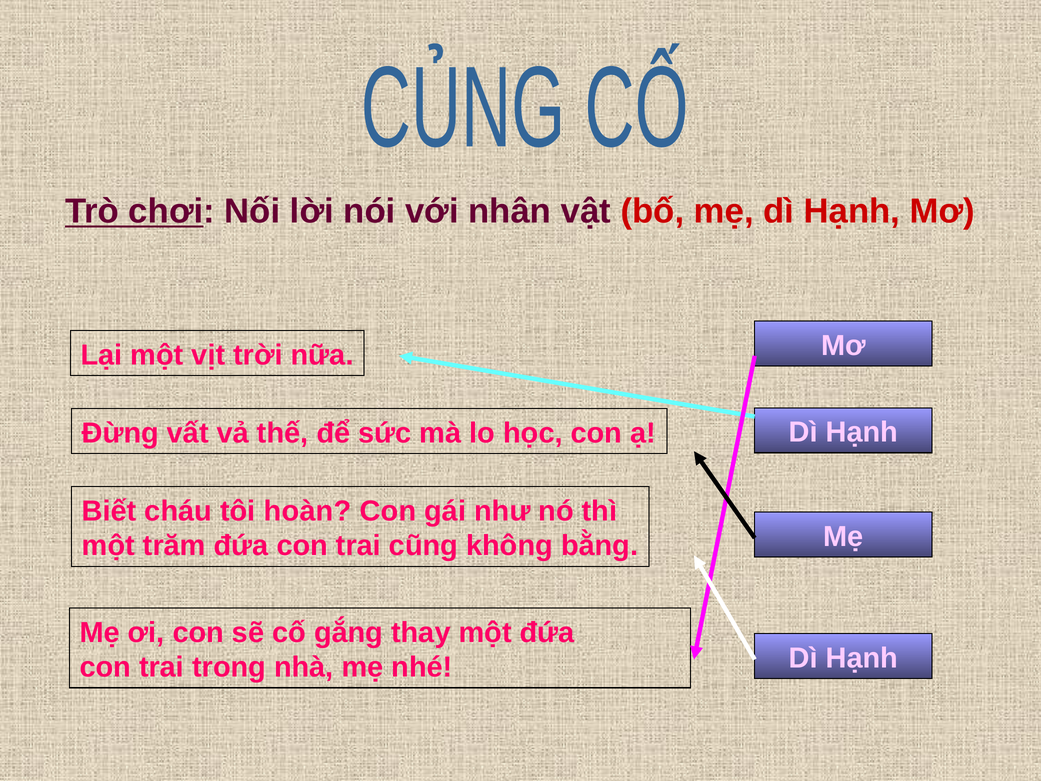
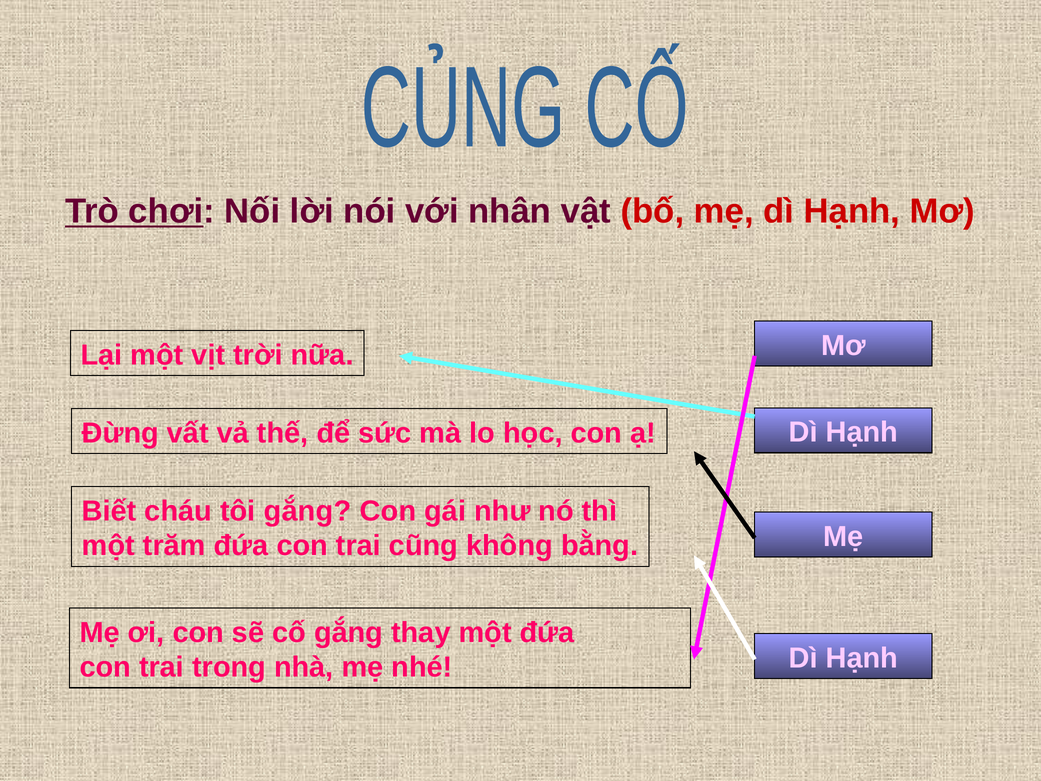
tôi hoàn: hoàn -> gắng
